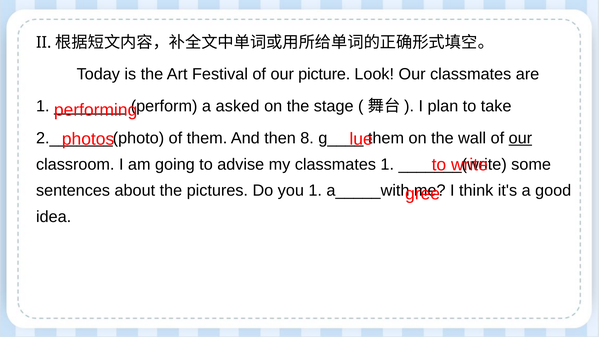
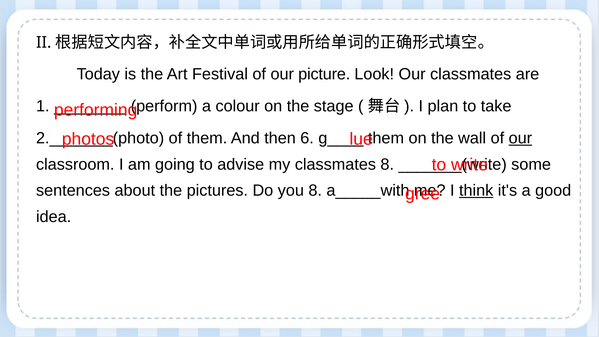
asked: asked -> colour
8: 8 -> 6
classmates 1: 1 -> 8
you 1: 1 -> 8
think underline: none -> present
